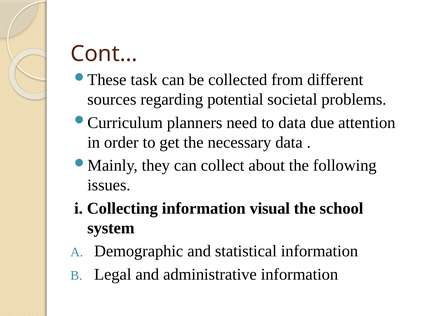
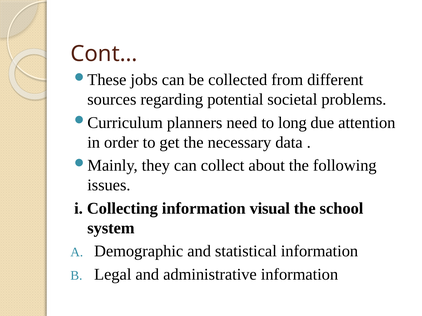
task: task -> jobs
to data: data -> long
